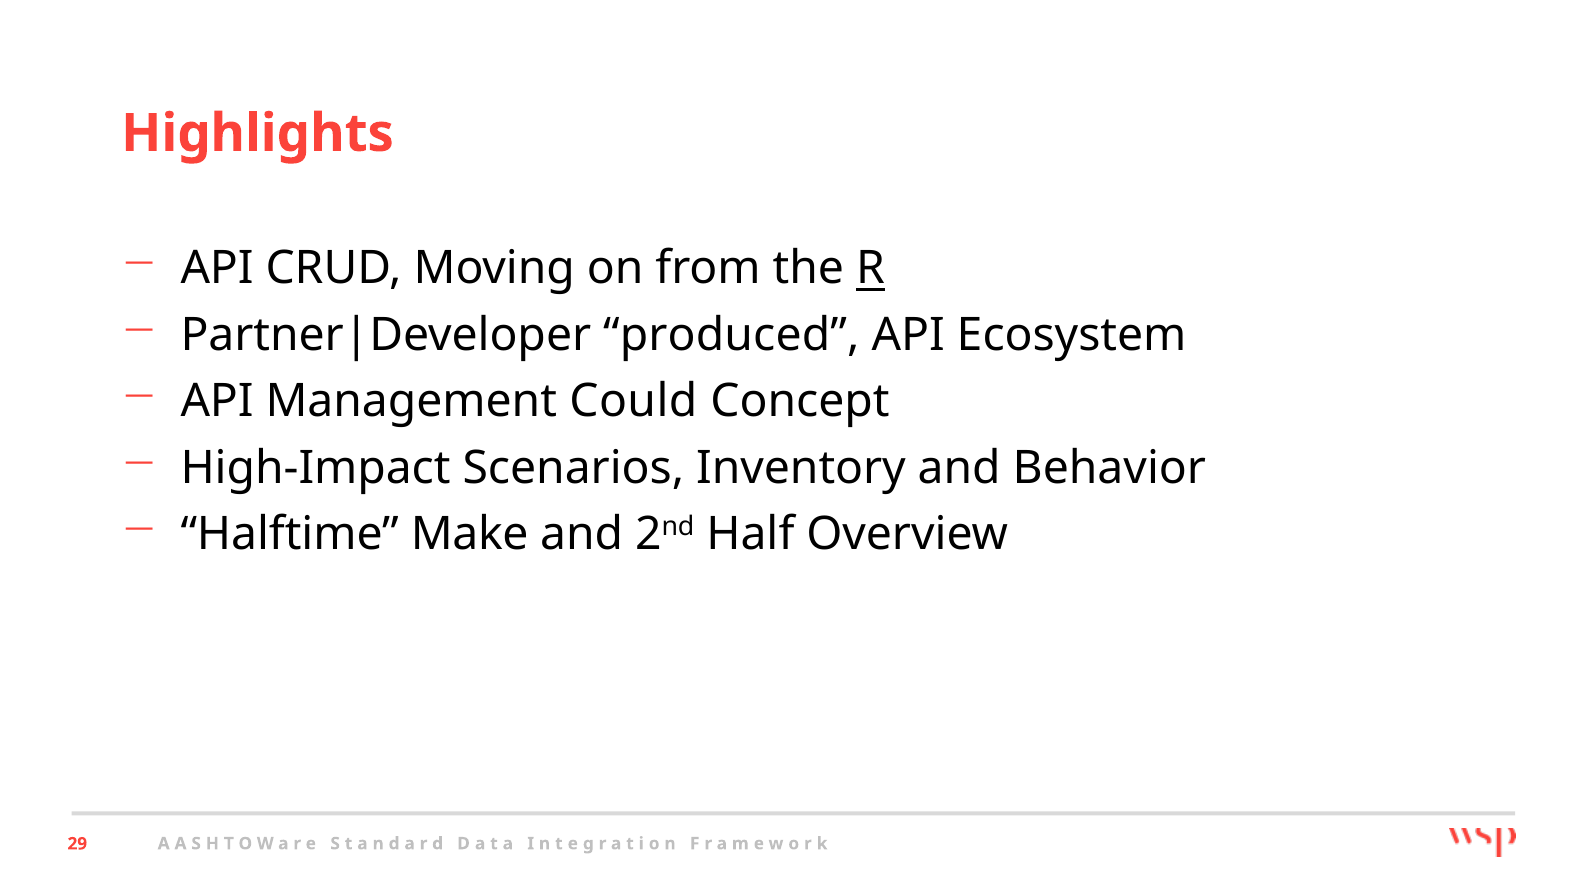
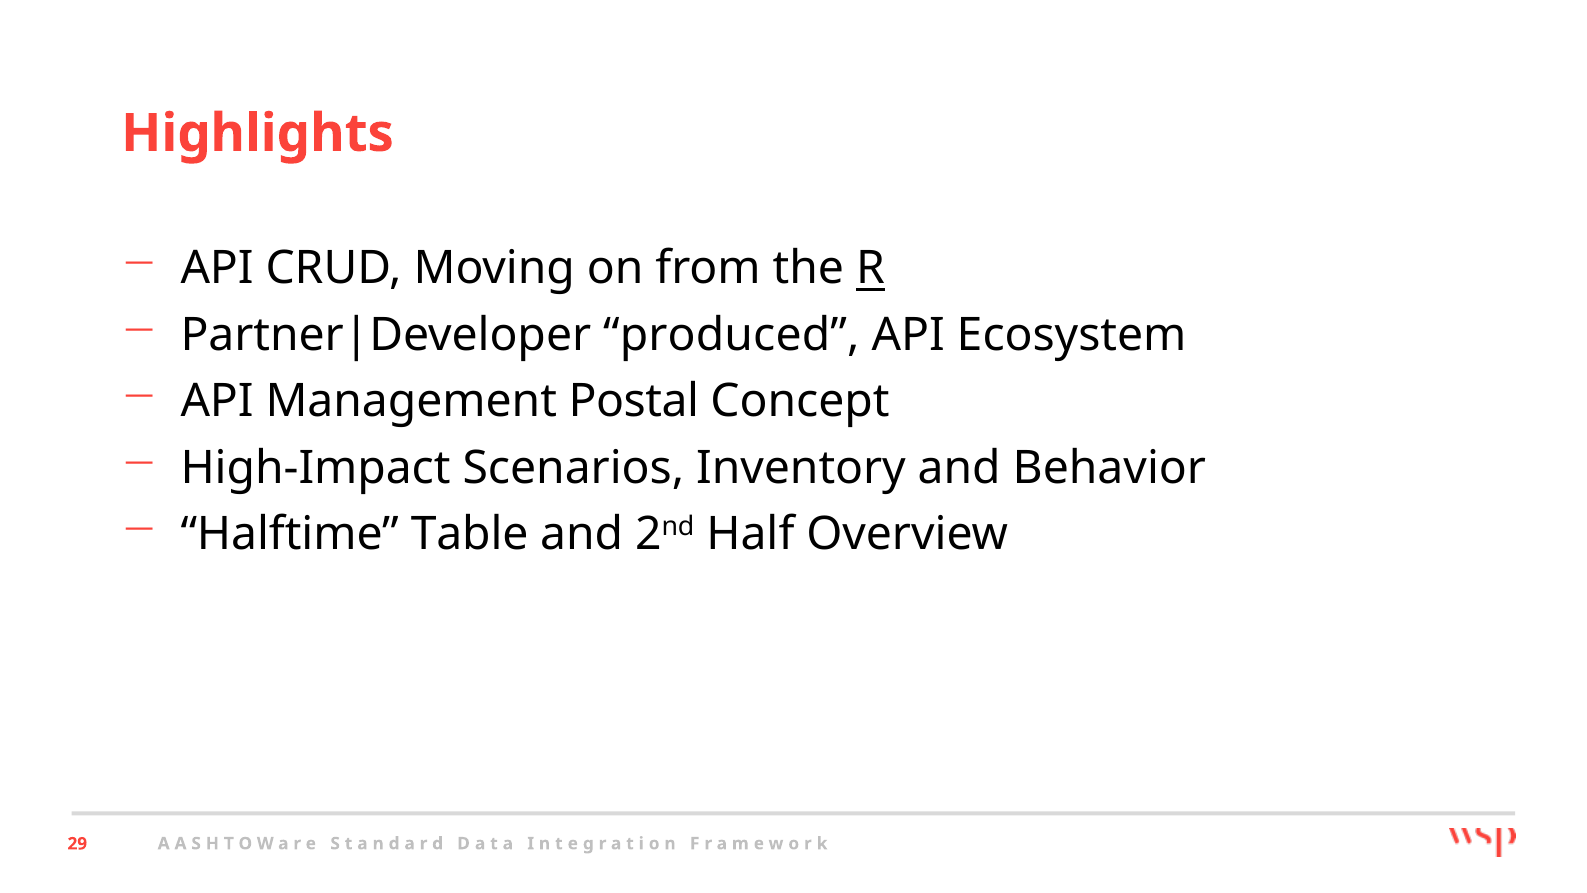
Could: Could -> Postal
Make: Make -> Table
